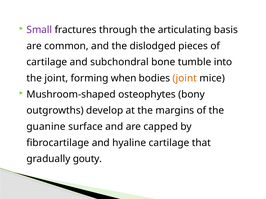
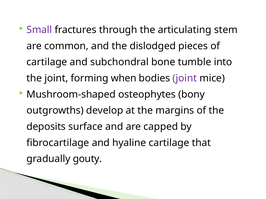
basis: basis -> stem
joint at (185, 78) colour: orange -> purple
guanine: guanine -> deposits
